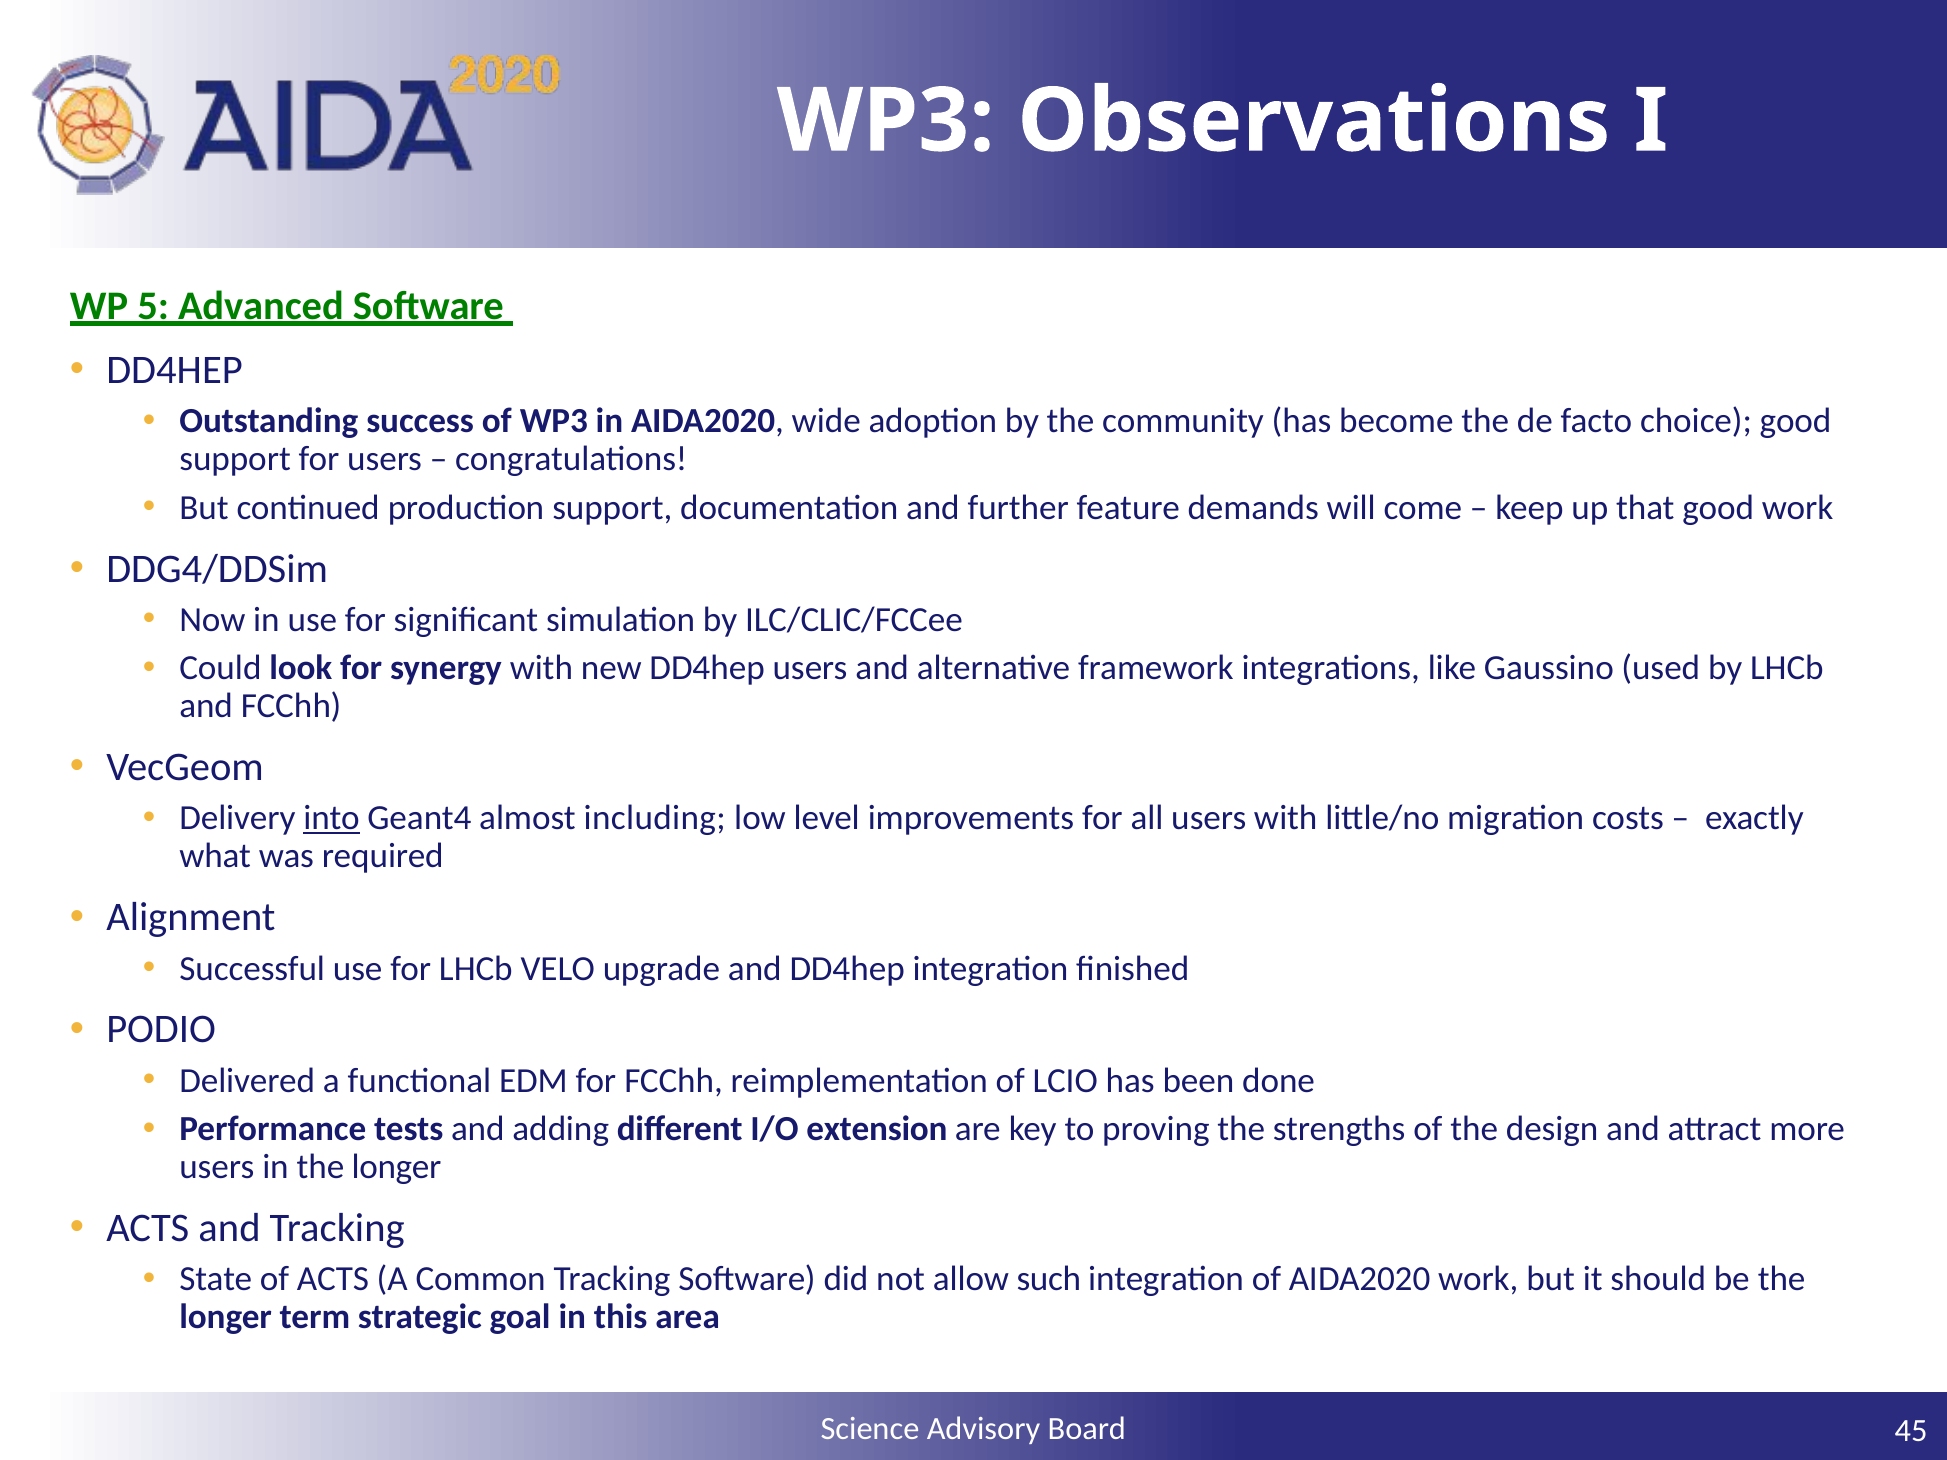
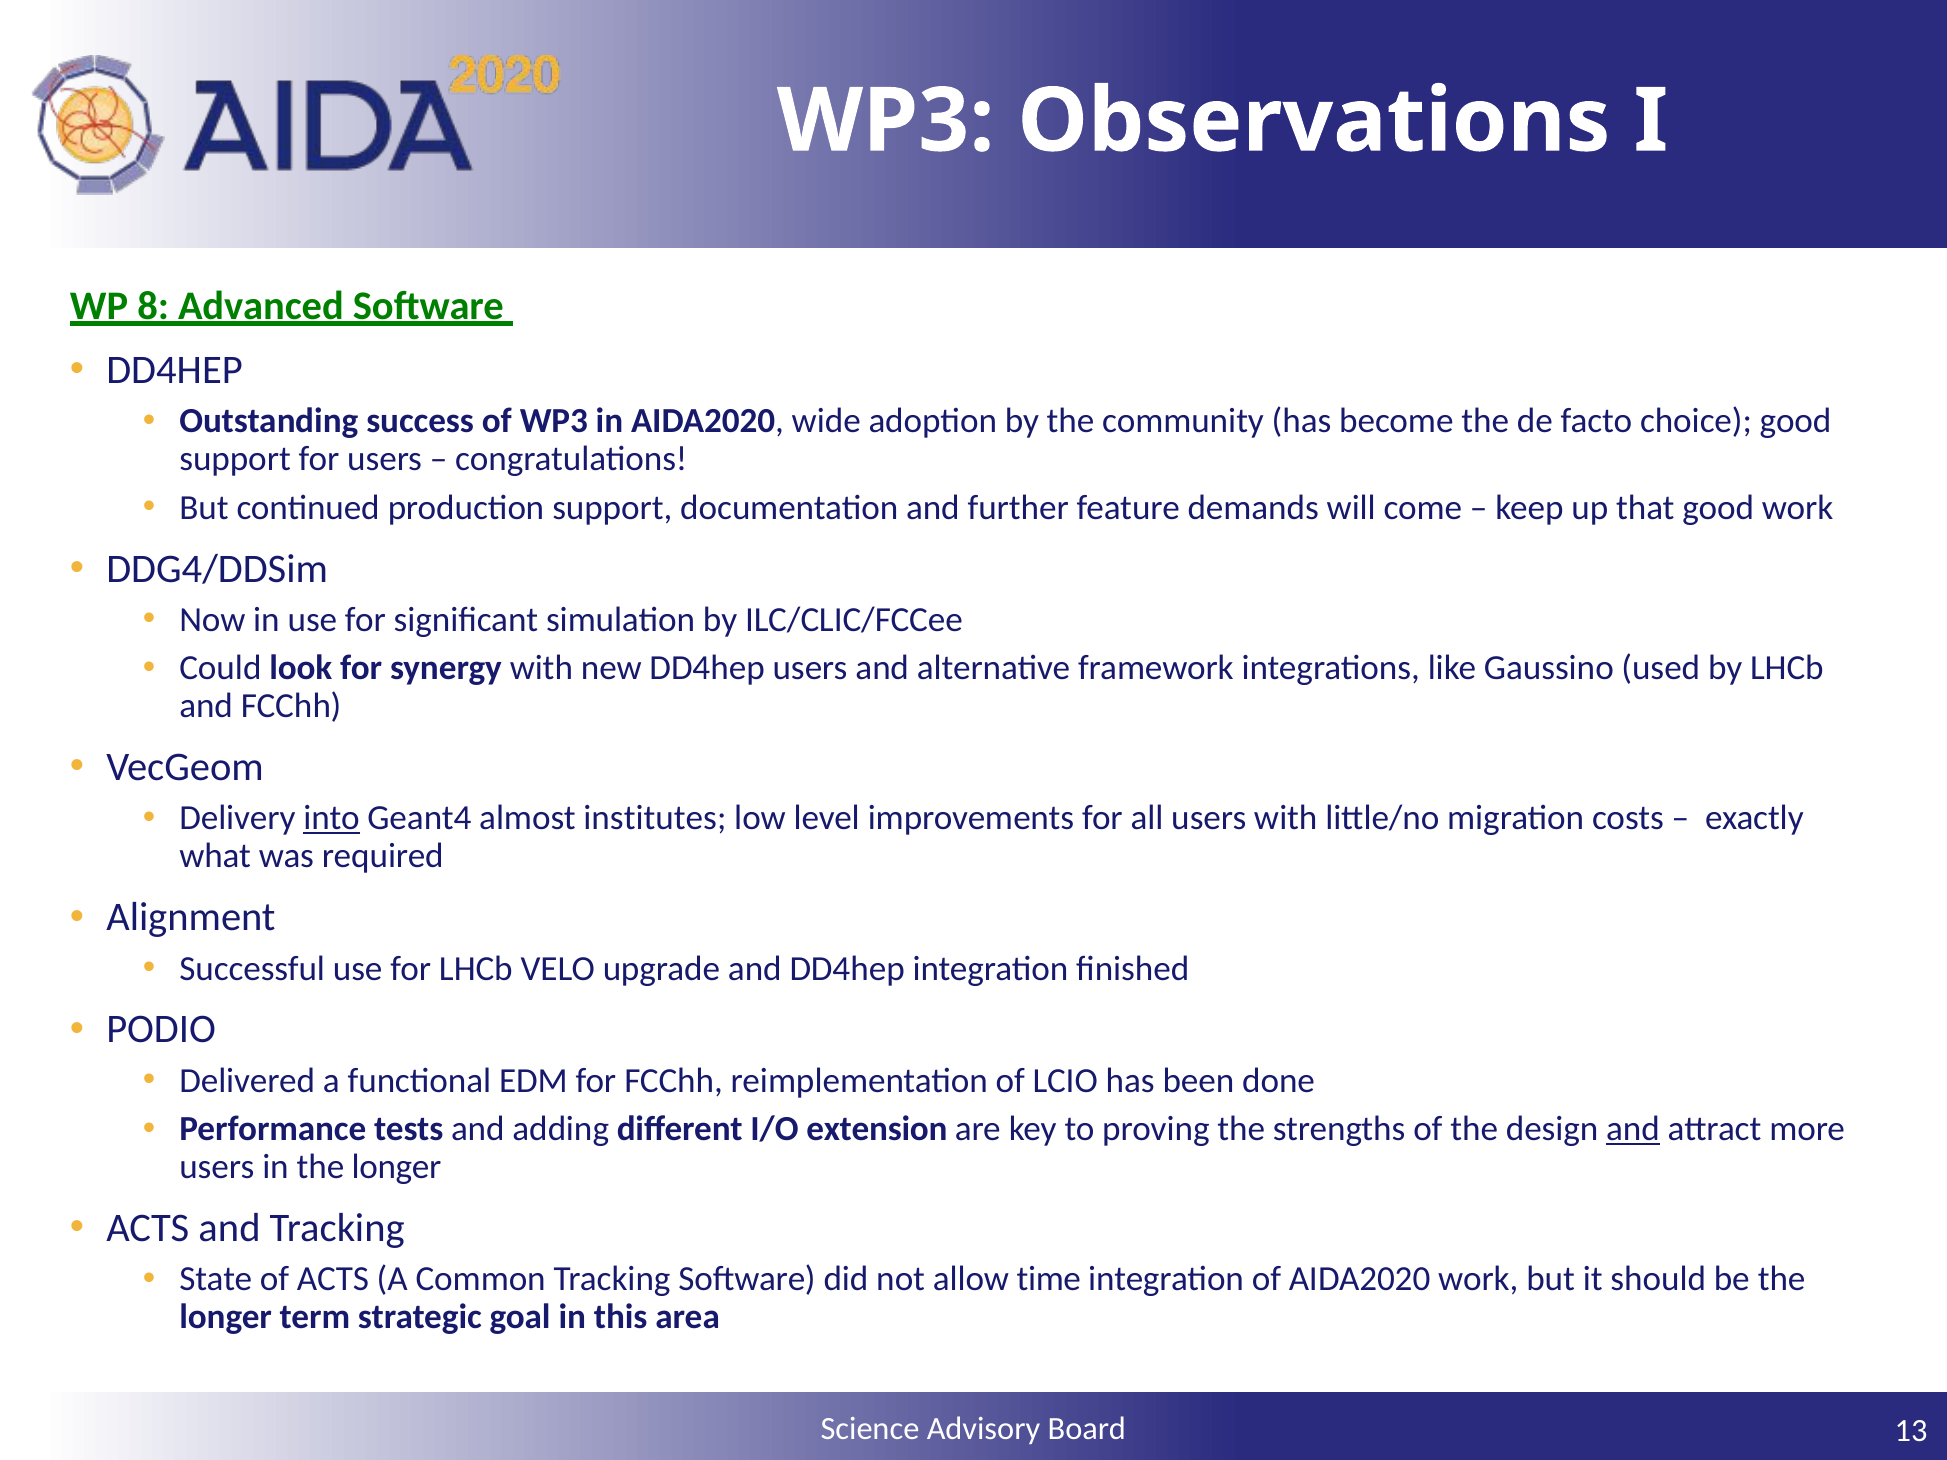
5: 5 -> 8
including: including -> institutes
and at (1633, 1129) underline: none -> present
such: such -> time
45: 45 -> 13
